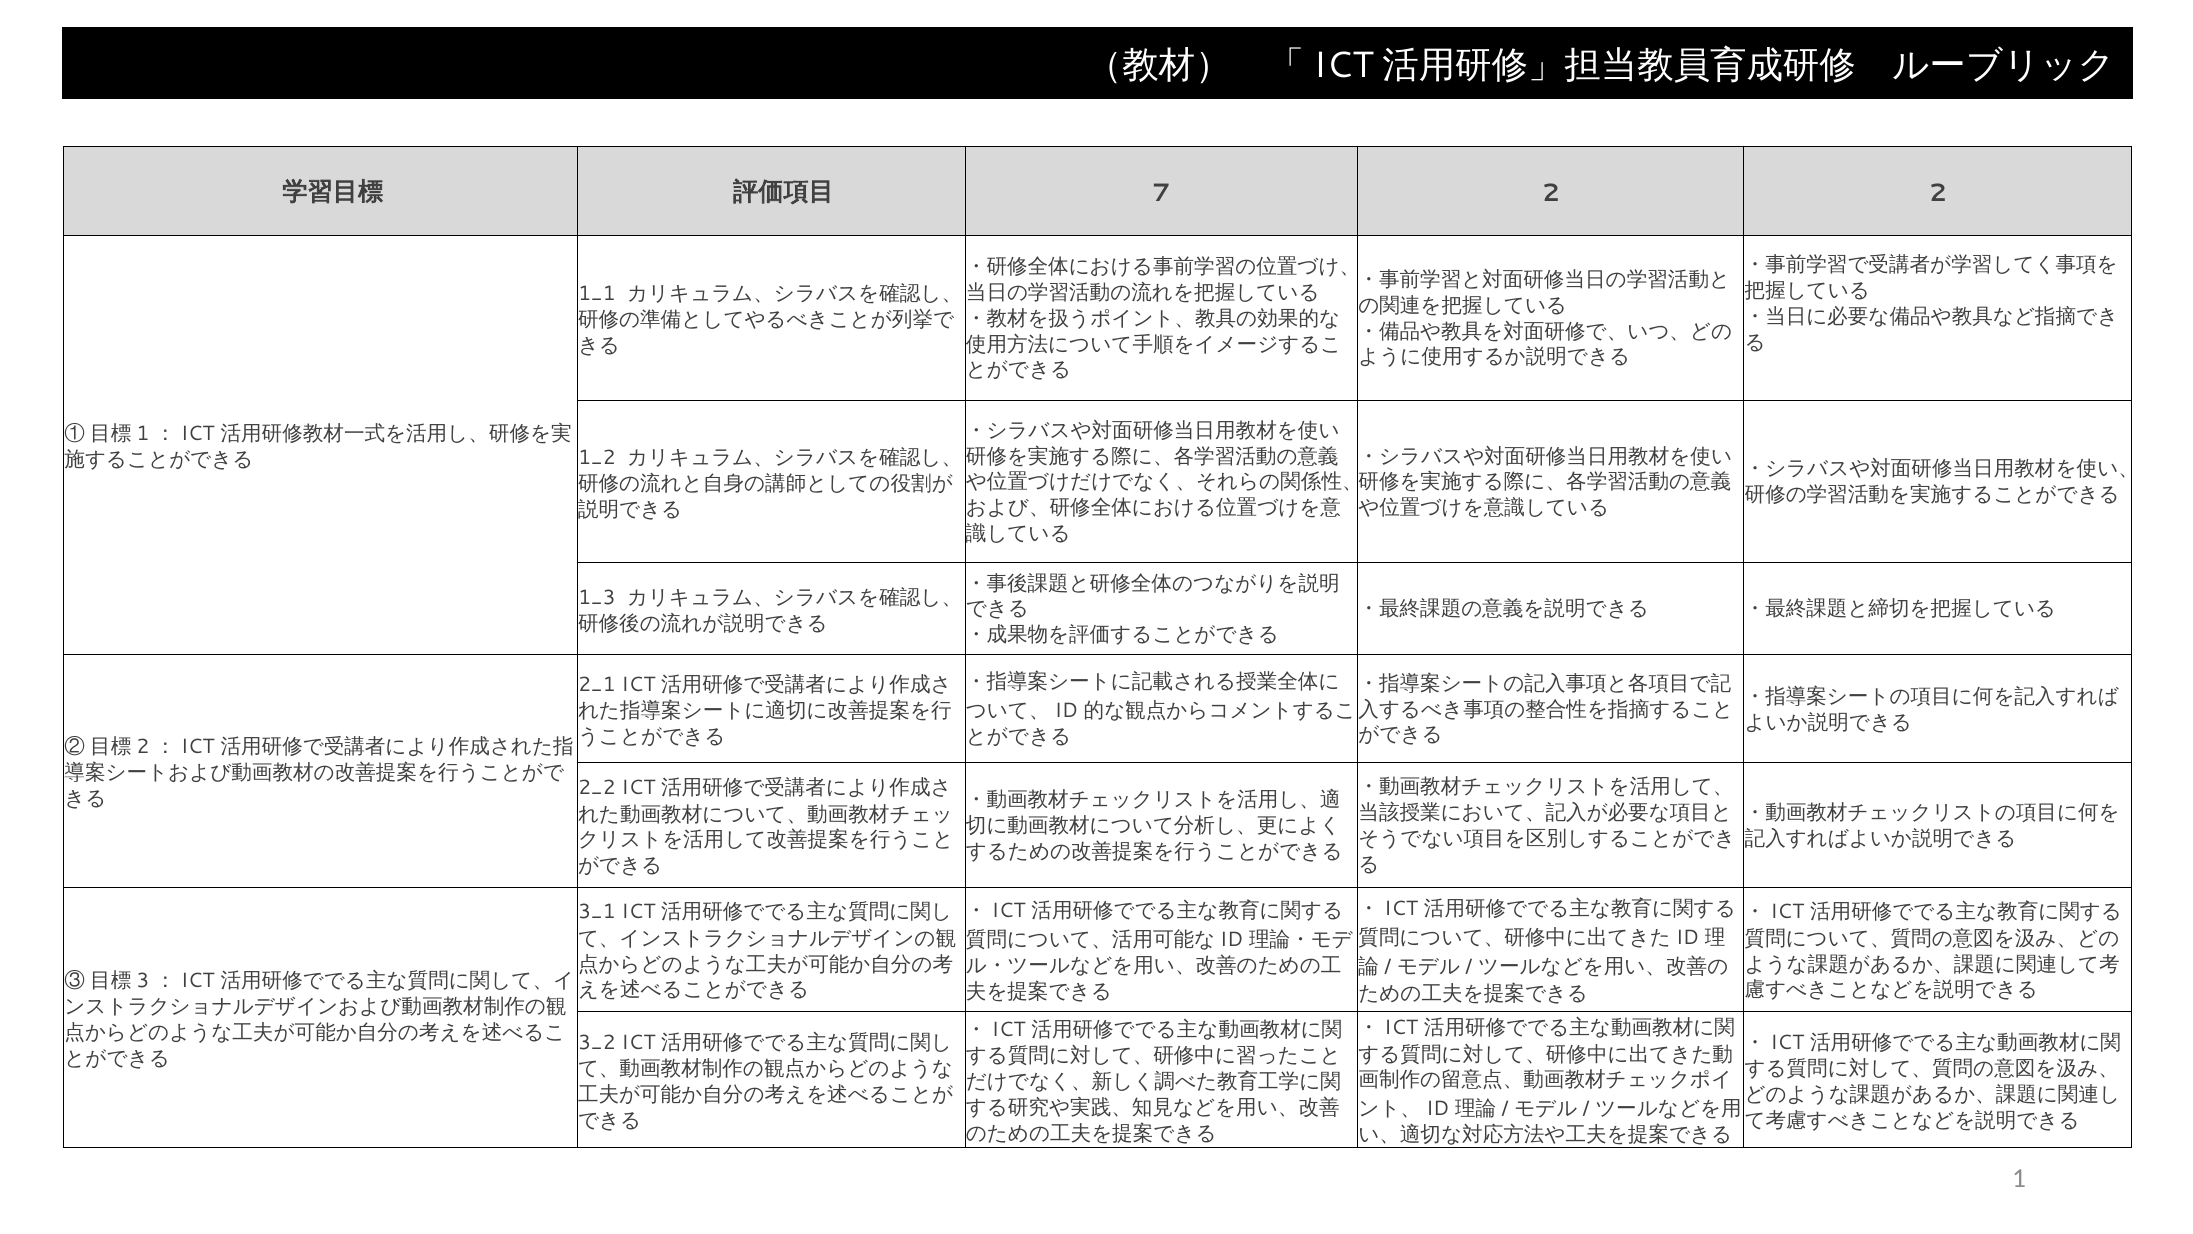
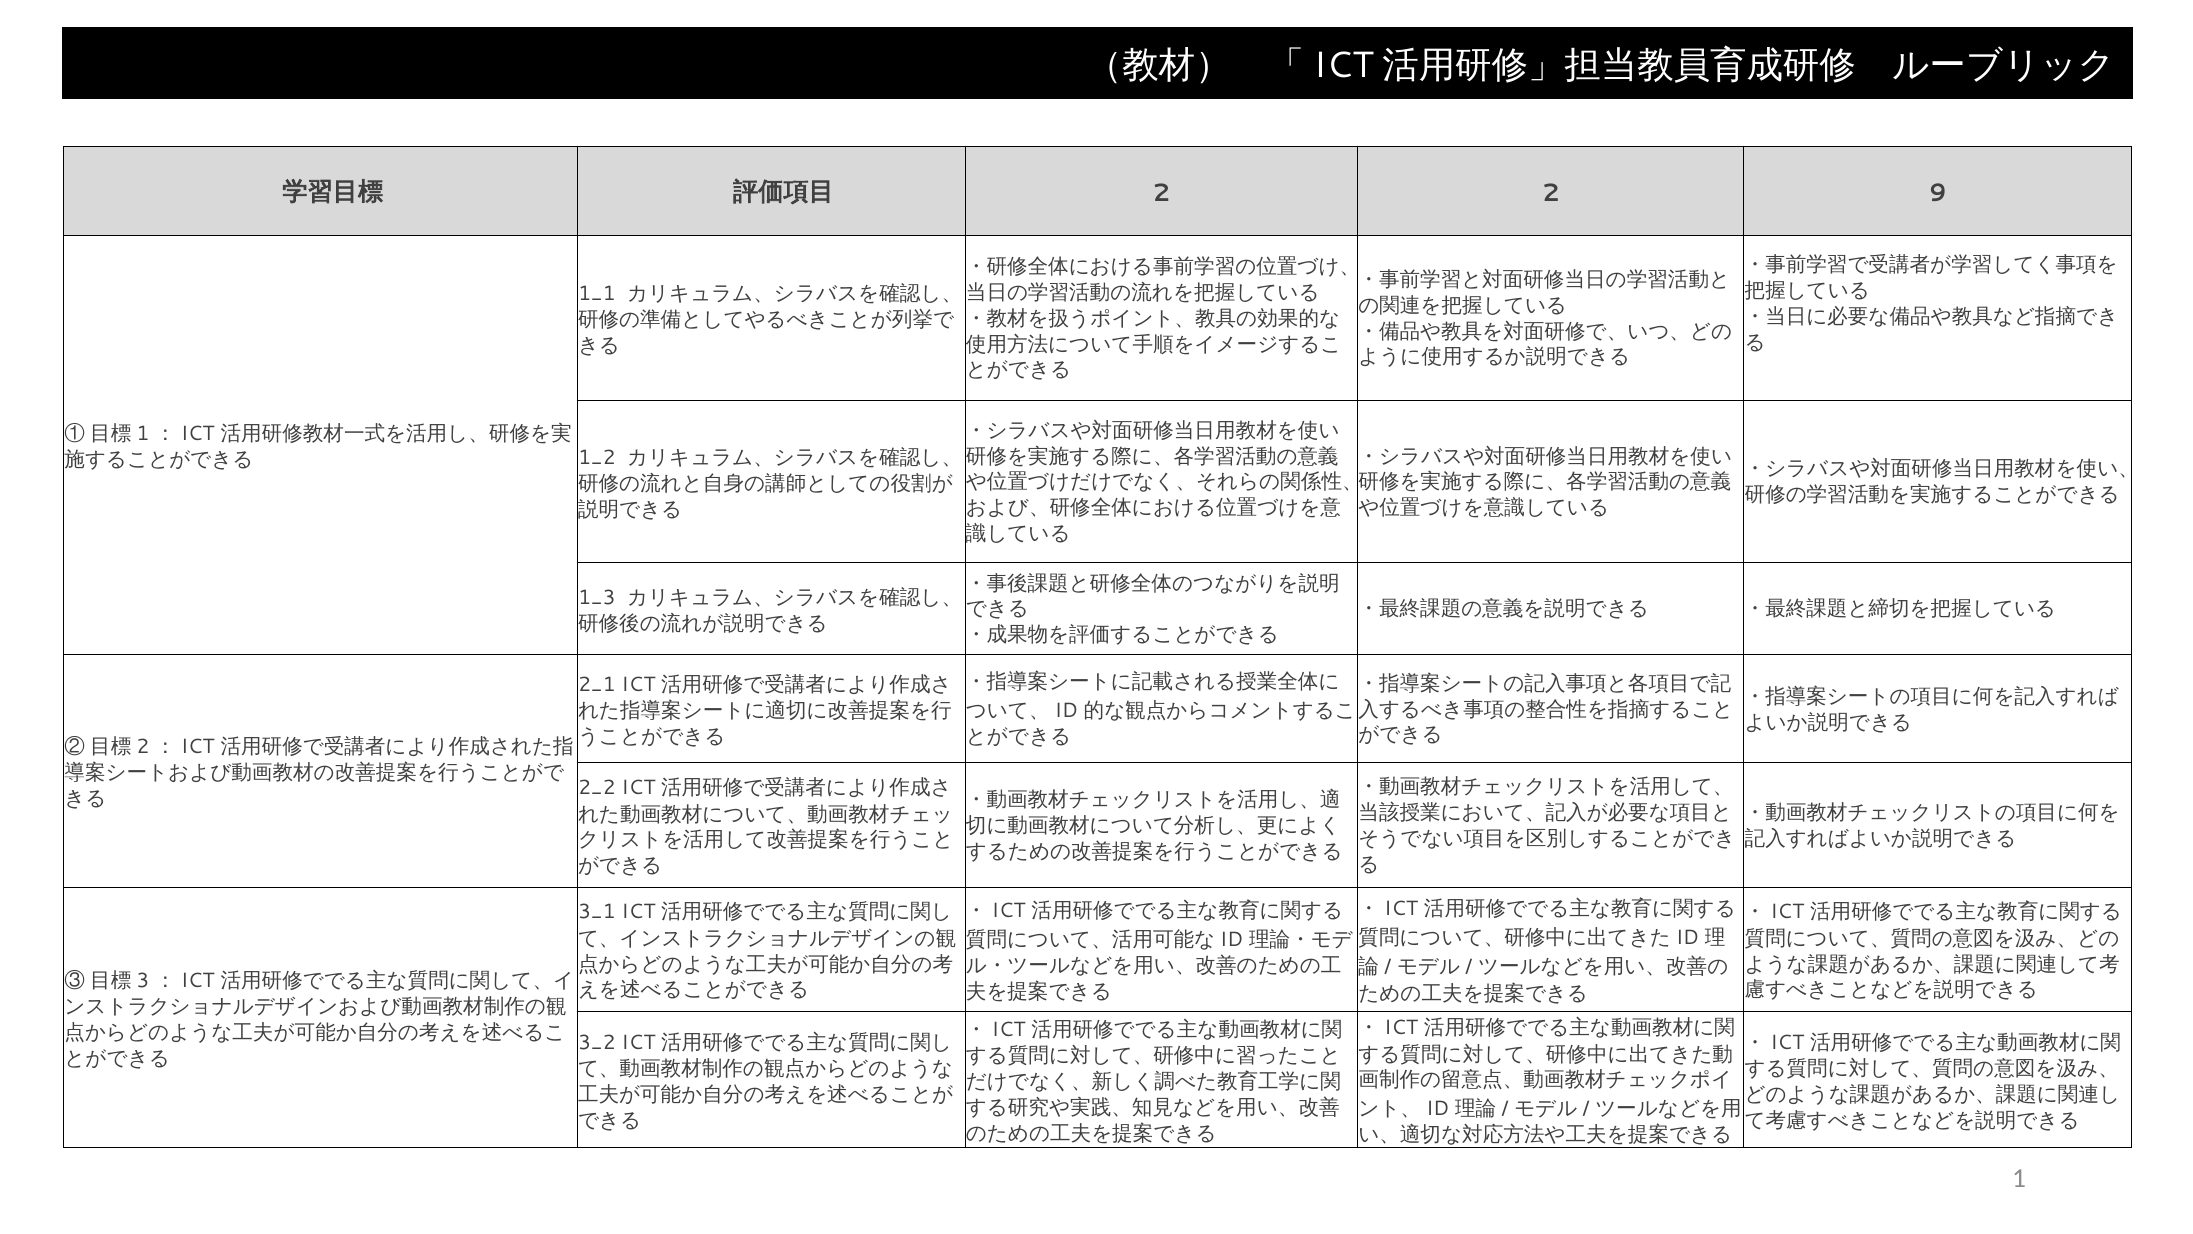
7 at (1161, 193): 7 -> 2
2 2: 2 -> 9
